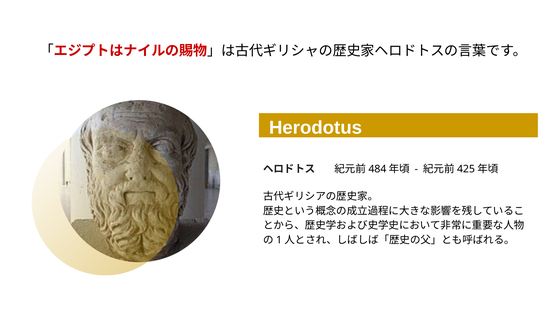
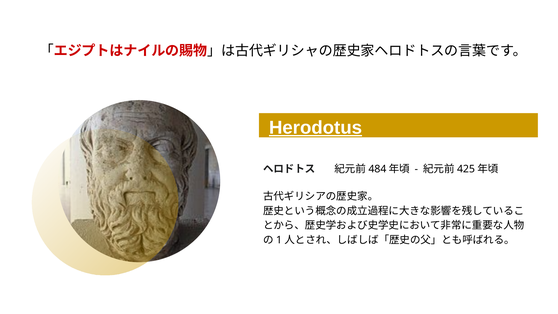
Herodotus underline: none -> present
